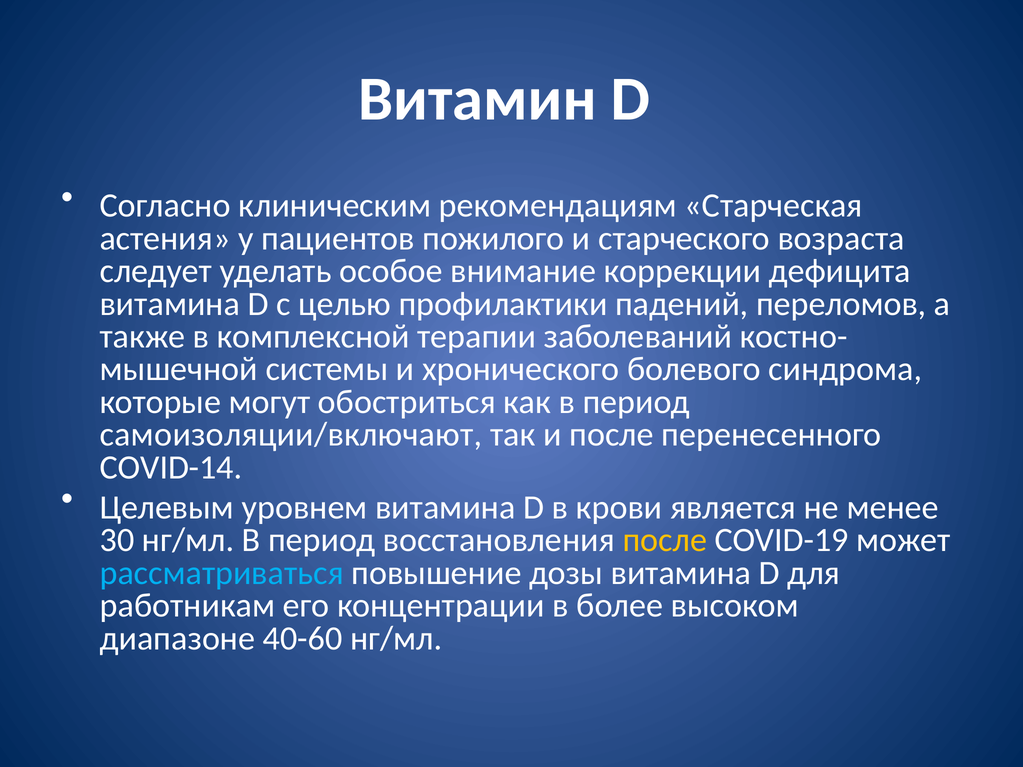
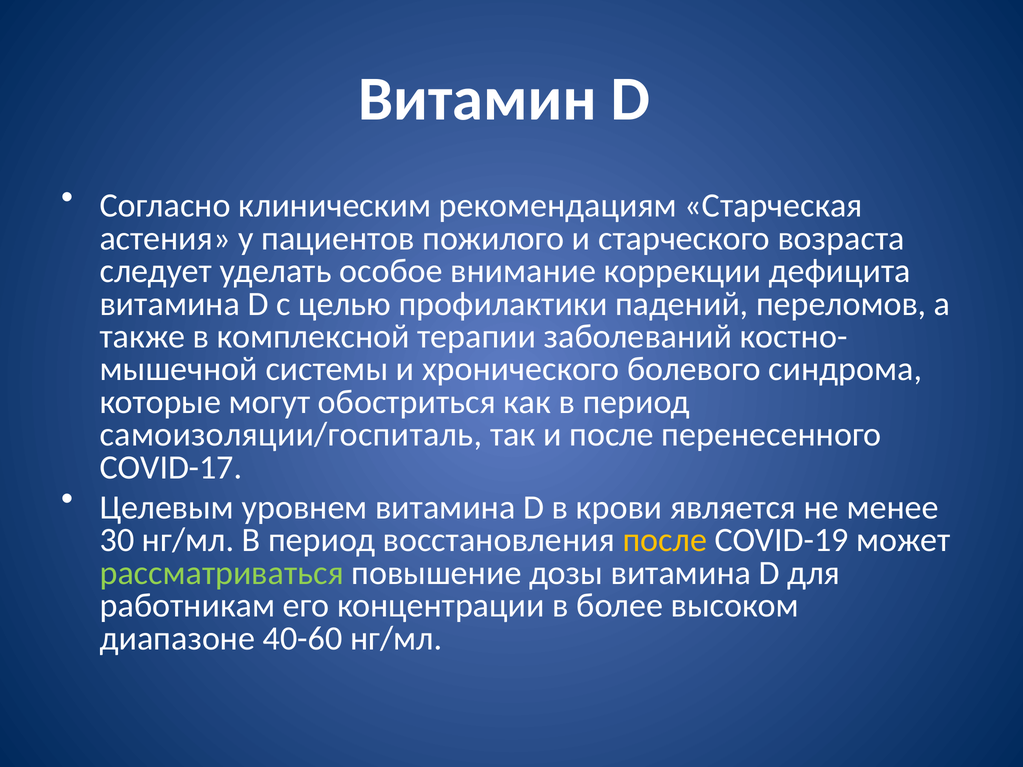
самоизоляции/включают: самоизоляции/включают -> самоизоляции/госпиталь
COVID-14: COVID-14 -> COVID-17
рассматриваться colour: light blue -> light green
